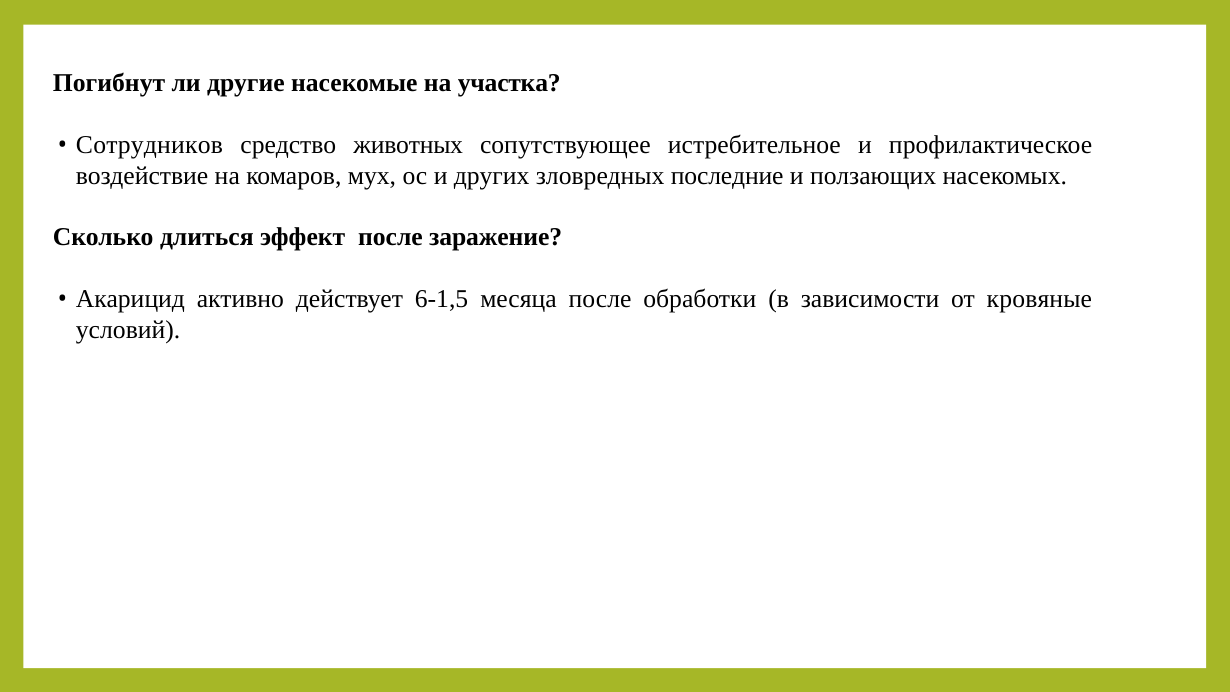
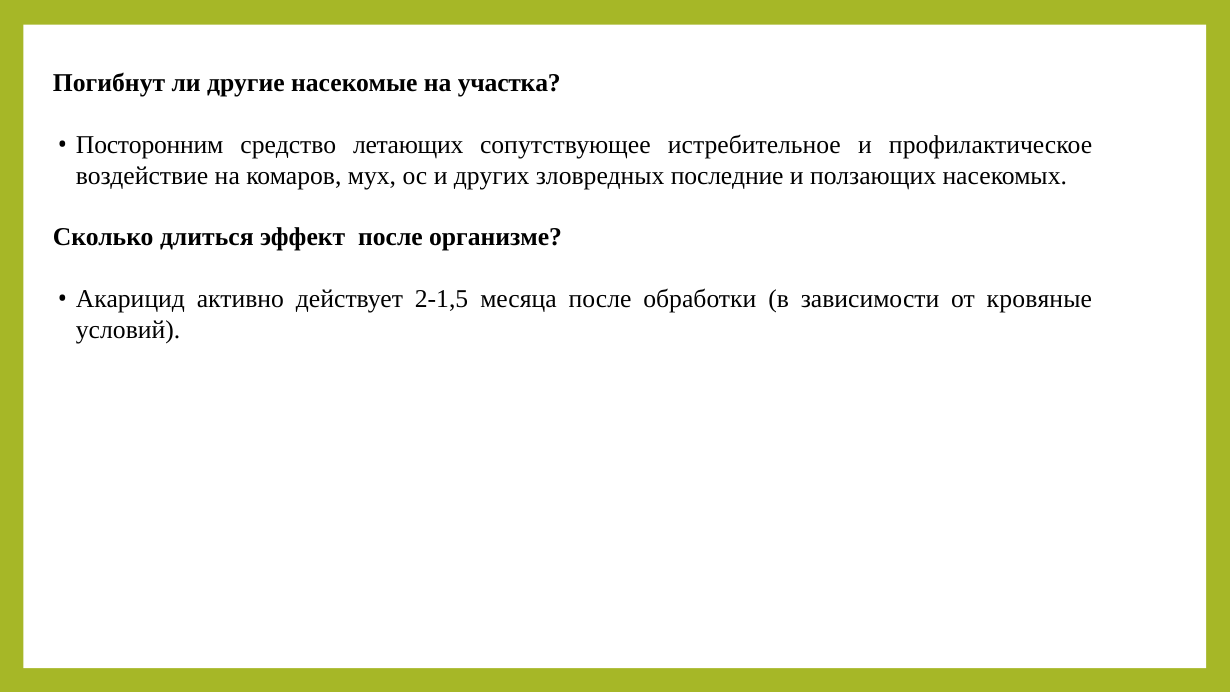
Сотрудников: Сотрудников -> Посторонним
животных: животных -> летающих
заражение: заражение -> организме
6-1,5: 6-1,5 -> 2-1,5
